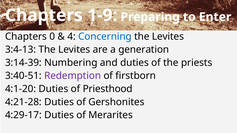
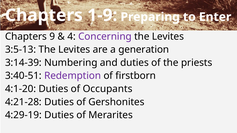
0: 0 -> 9
Concerning colour: blue -> purple
3:4-13: 3:4-13 -> 3:5-13
Priesthood: Priesthood -> Occupants
4:29-17: 4:29-17 -> 4:29-19
